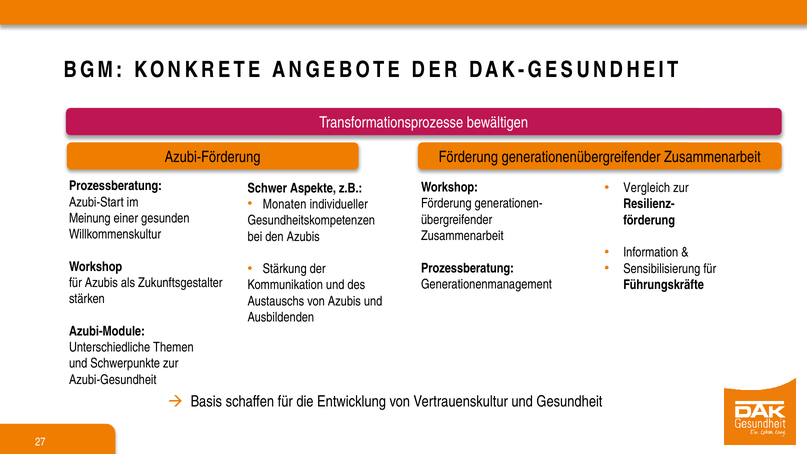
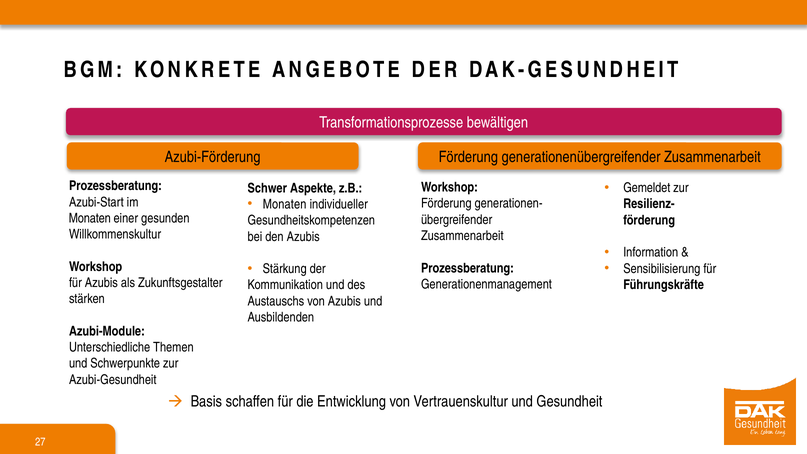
Vergleich: Vergleich -> Gemeldet
Meinung at (90, 218): Meinung -> Monaten
